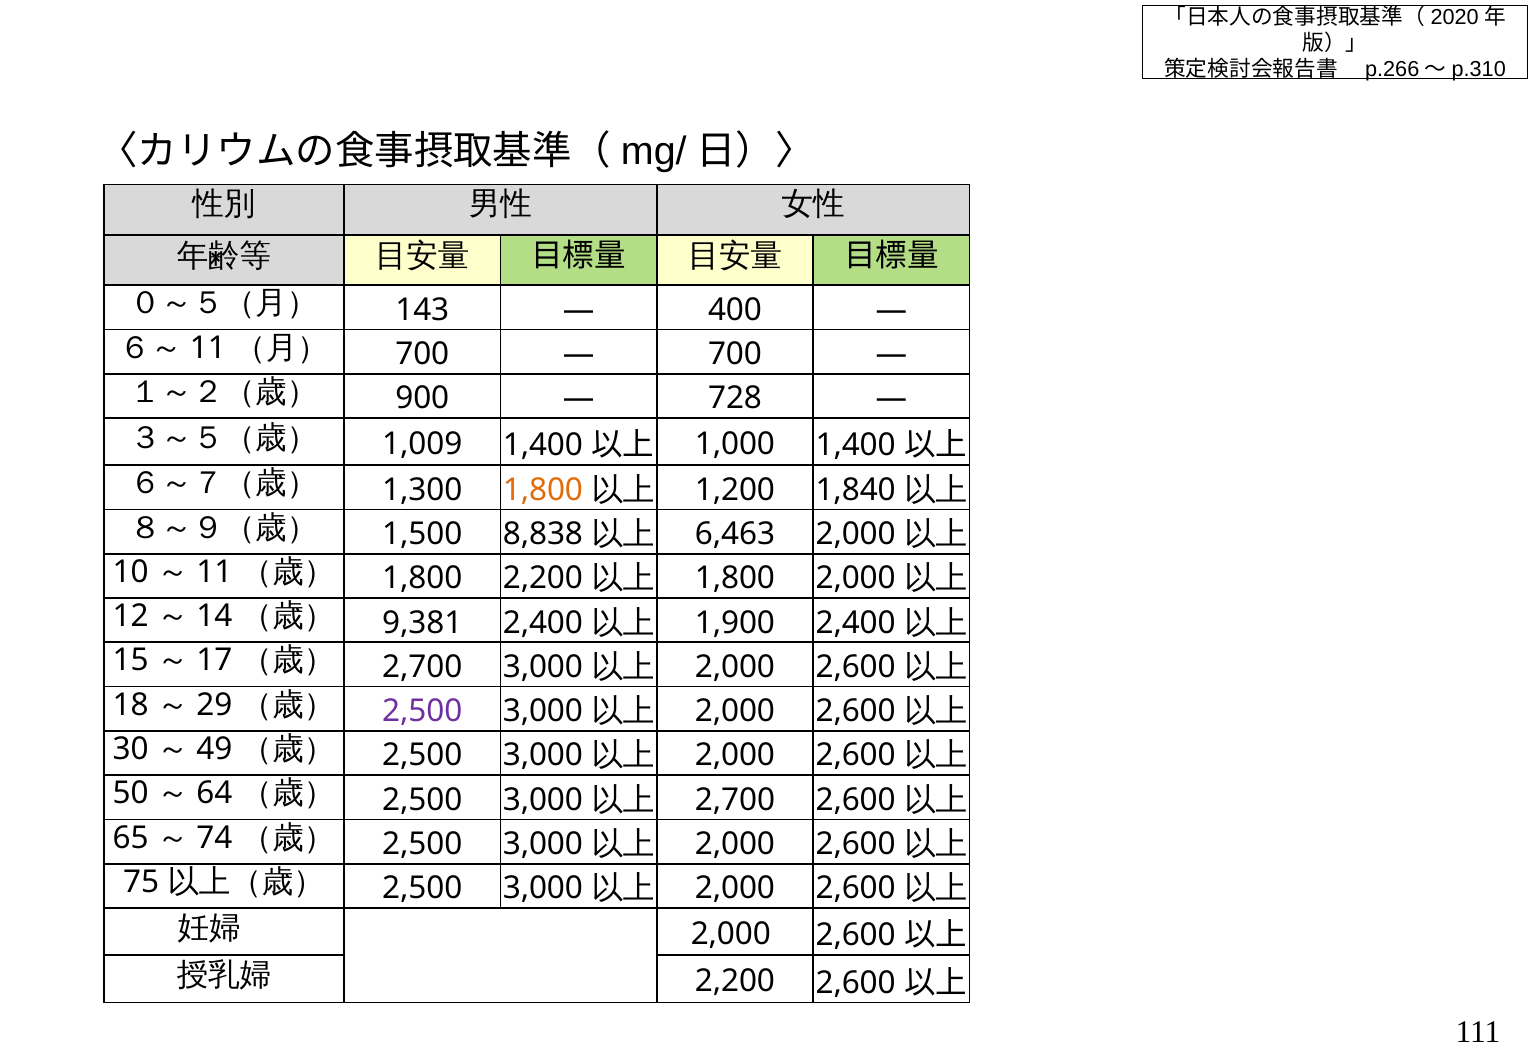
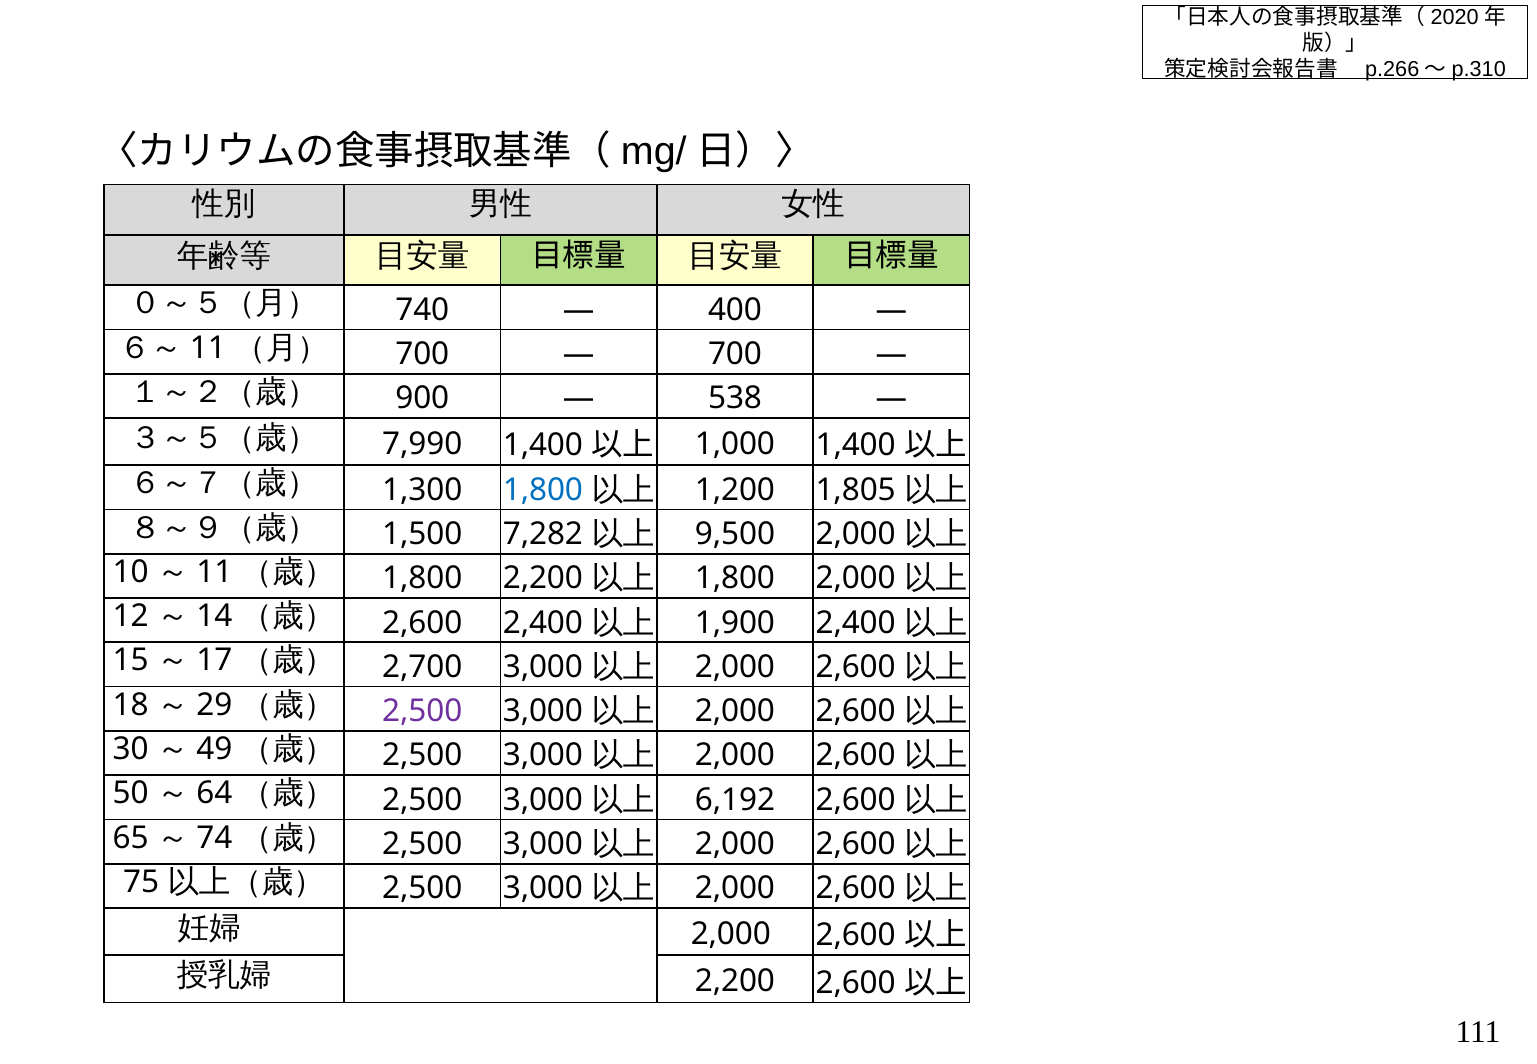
143: 143 -> 740
728: 728 -> 538
1,009: 1,009 -> 7,990
1,800 at (543, 490) colour: orange -> blue
1,840: 1,840 -> 1,805
8,838: 8,838 -> 7,282
6,463: 6,463 -> 9,500
9,381 at (422, 623): 9,381 -> 2,600
2,700 at (735, 800): 2,700 -> 6,192
